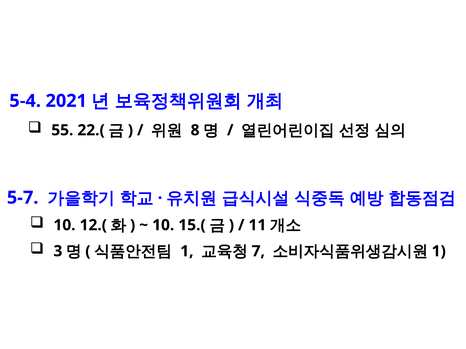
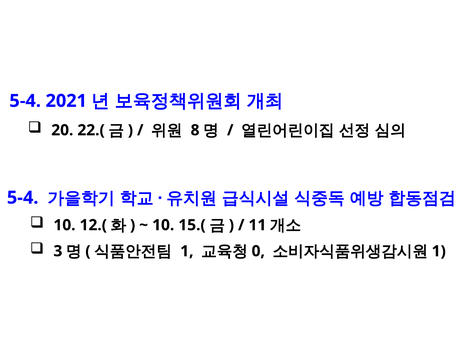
55: 55 -> 20
5-7 at (23, 198): 5-7 -> 5-4
7: 7 -> 0
